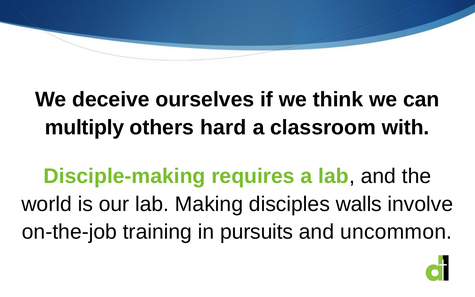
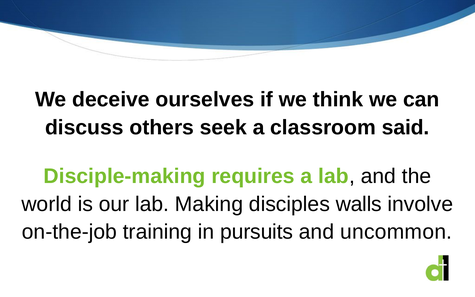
multiply: multiply -> discuss
hard: hard -> seek
with: with -> said
